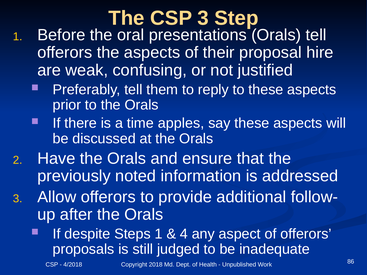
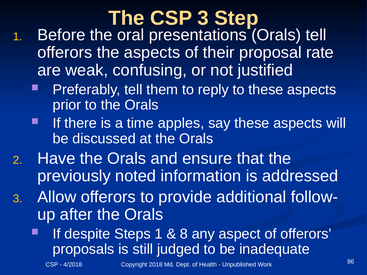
hire: hire -> rate
4: 4 -> 8
